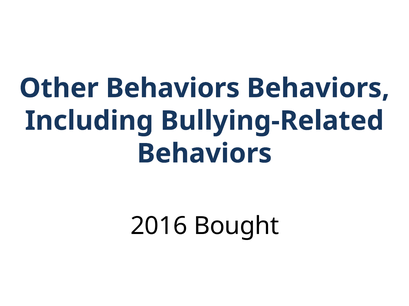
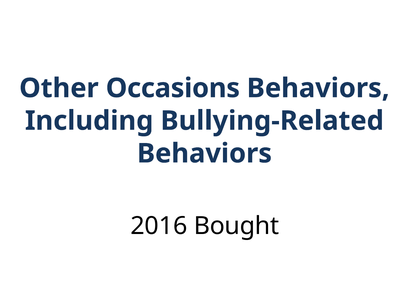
Other Behaviors: Behaviors -> Occasions
